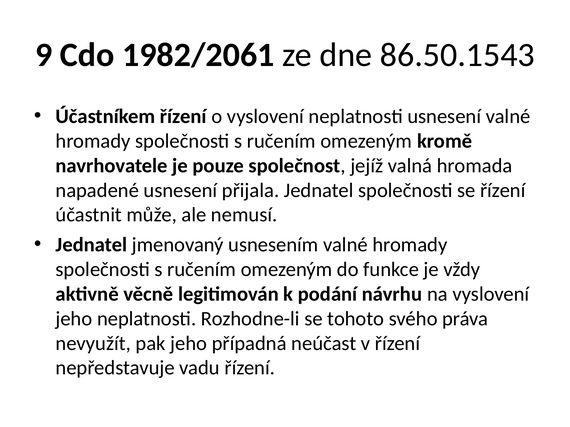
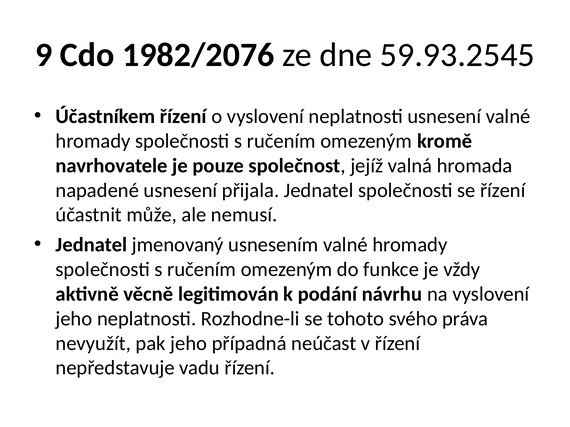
1982/2061: 1982/2061 -> 1982/2076
86.50.1543: 86.50.1543 -> 59.93.2545
